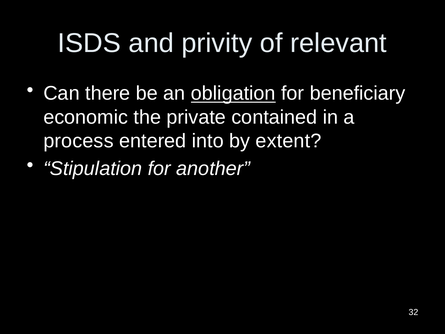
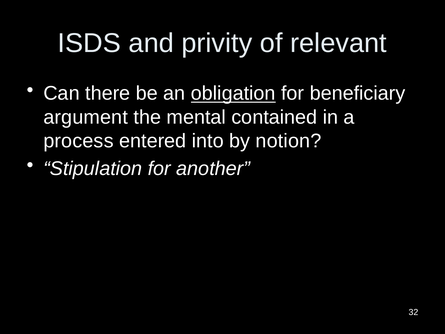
economic: economic -> argument
private: private -> mental
extent: extent -> notion
